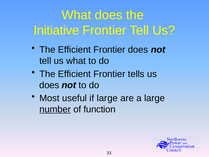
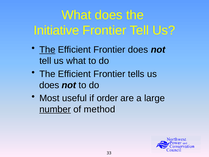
The at (47, 50) underline: none -> present
if large: large -> order
function: function -> method
